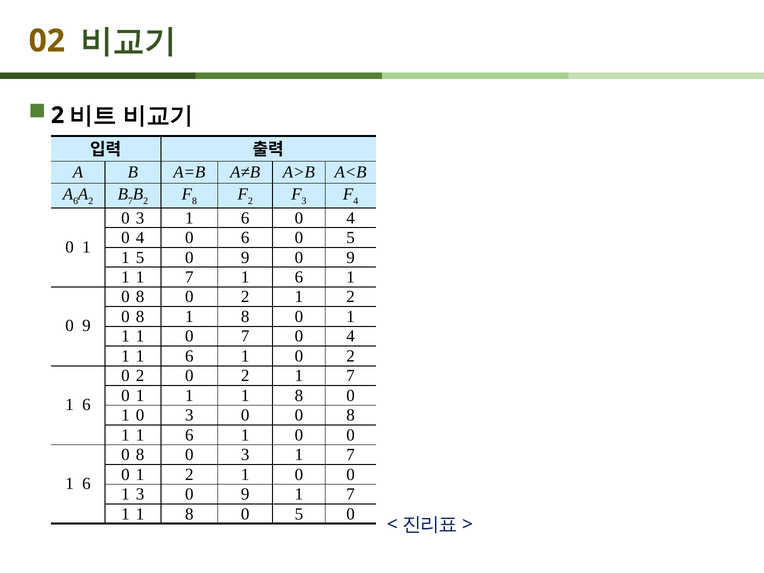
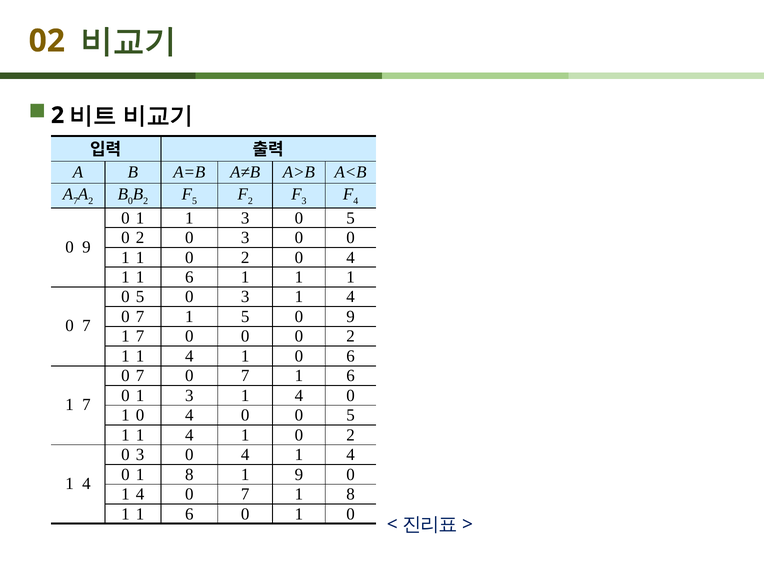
A 6: 6 -> 7
B 7: 7 -> 0
8 at (194, 201): 8 -> 5
3 at (140, 218): 3 -> 1
6 at (245, 218): 6 -> 3
4 at (351, 218): 4 -> 5
4 at (140, 238): 4 -> 2
6 at (245, 238): 6 -> 3
5 at (351, 238): 5 -> 0
1 at (86, 247): 1 -> 9
5 at (140, 257): 5 -> 1
9 at (245, 257): 9 -> 2
9 at (351, 257): 9 -> 4
7 at (189, 277): 7 -> 6
6 at (299, 277): 6 -> 1
8 at (140, 297): 8 -> 5
2 at (245, 297): 2 -> 3
2 at (351, 297): 2 -> 4
8 at (140, 317): 8 -> 7
8 at (245, 317): 8 -> 5
1 at (351, 317): 1 -> 9
9 at (86, 326): 9 -> 7
1 at (140, 336): 1 -> 7
7 at (245, 336): 7 -> 0
4 at (351, 336): 4 -> 2
6 at (189, 356): 6 -> 4
1 0 2: 2 -> 6
2 at (140, 376): 2 -> 7
2 at (245, 376): 2 -> 7
7 at (351, 376): 7 -> 6
1 at (189, 396): 1 -> 3
8 at (299, 396): 8 -> 4
6 at (86, 405): 6 -> 7
3 at (189, 415): 3 -> 4
0 0 8: 8 -> 5
6 at (189, 435): 6 -> 4
0 at (351, 435): 0 -> 2
8 at (140, 455): 8 -> 3
3 at (245, 455): 3 -> 4
7 at (351, 455): 7 -> 4
0 1 2: 2 -> 8
0 at (299, 474): 0 -> 9
6 at (86, 484): 6 -> 4
3 at (140, 494): 3 -> 4
9 at (245, 494): 9 -> 7
7 at (351, 494): 7 -> 8
8 at (189, 514): 8 -> 6
5 at (299, 514): 5 -> 1
